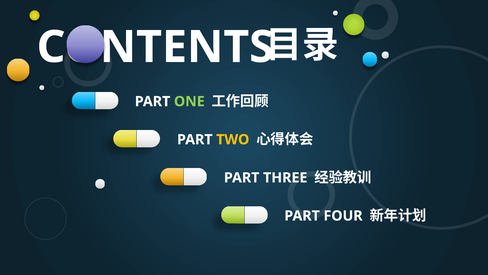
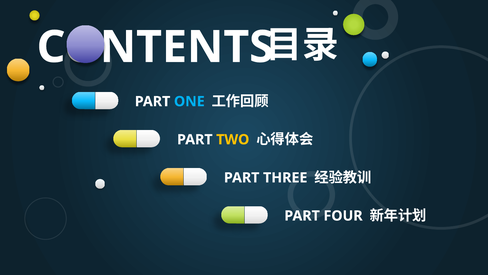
ONE colour: light green -> light blue
